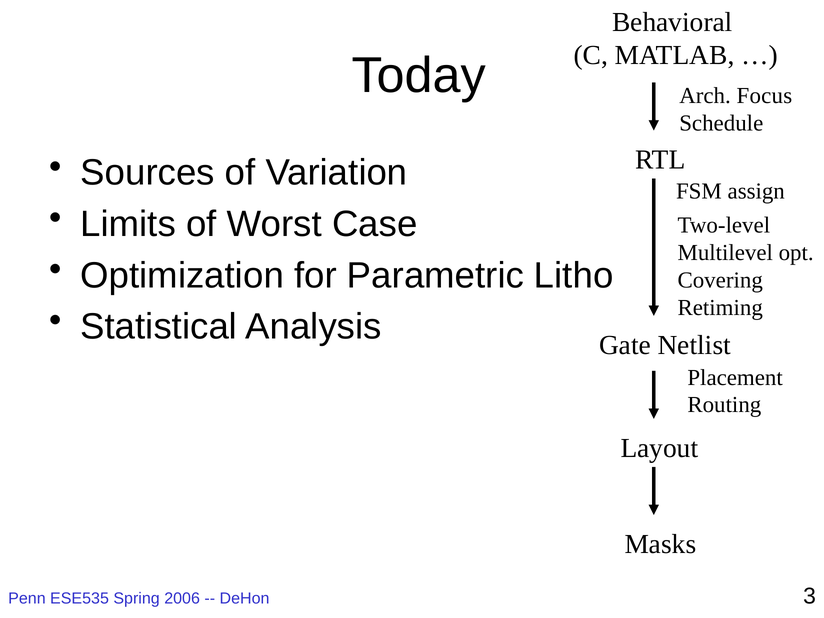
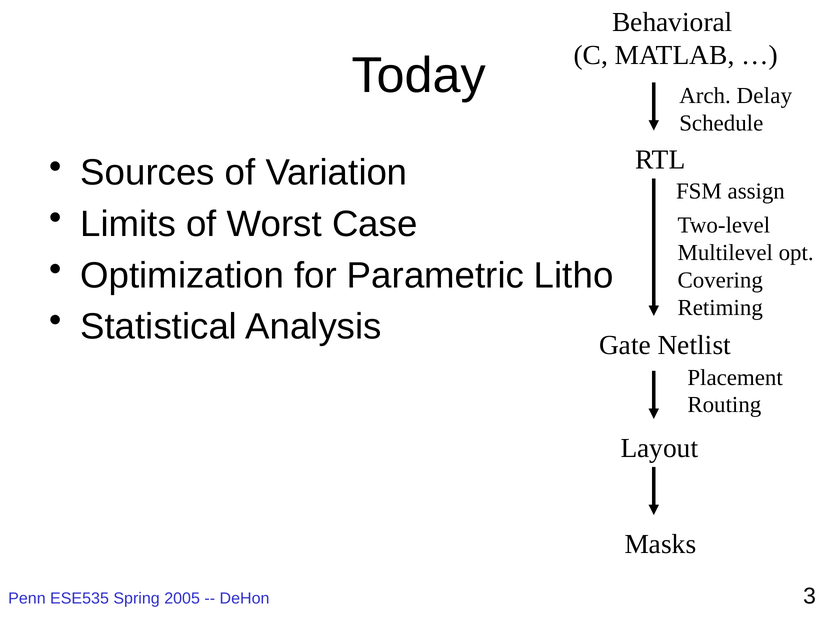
Focus: Focus -> Delay
2006: 2006 -> 2005
